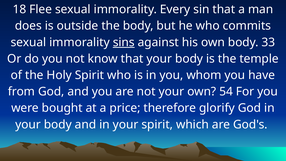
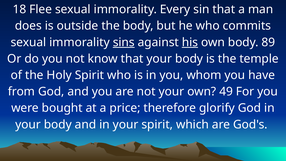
his underline: none -> present
33: 33 -> 89
54: 54 -> 49
